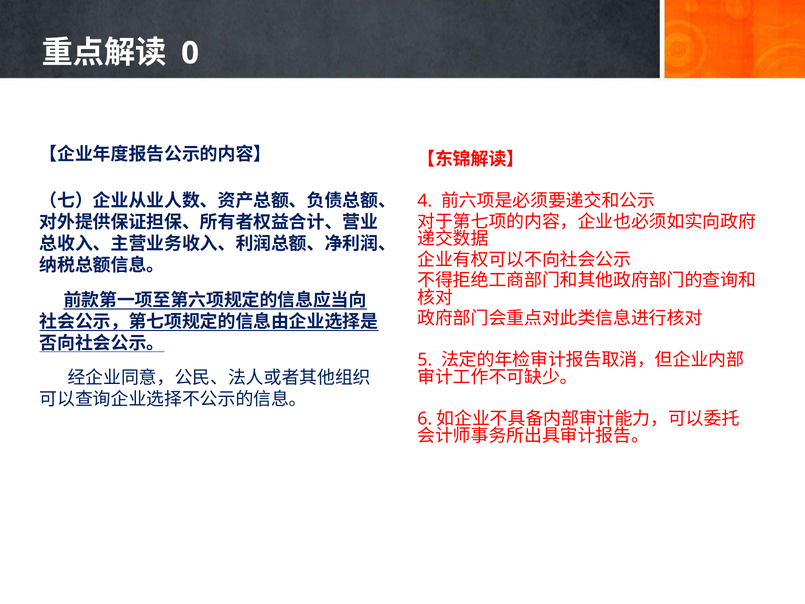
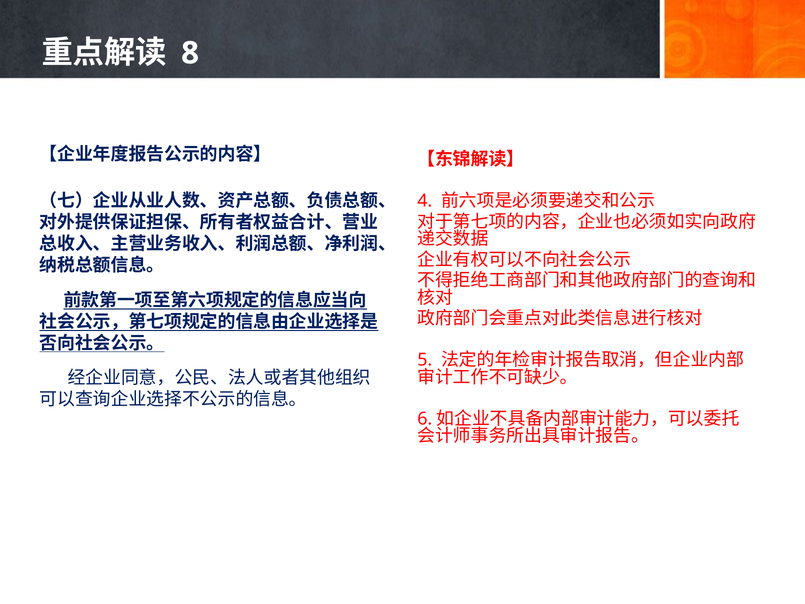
0: 0 -> 8
